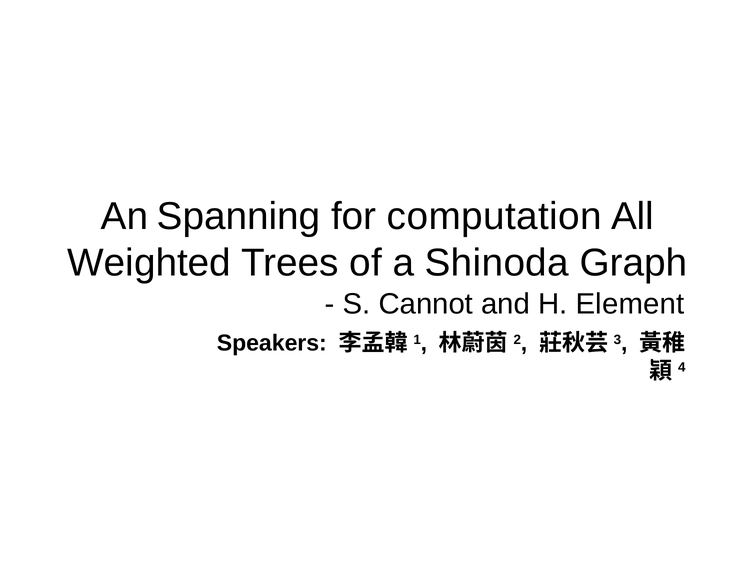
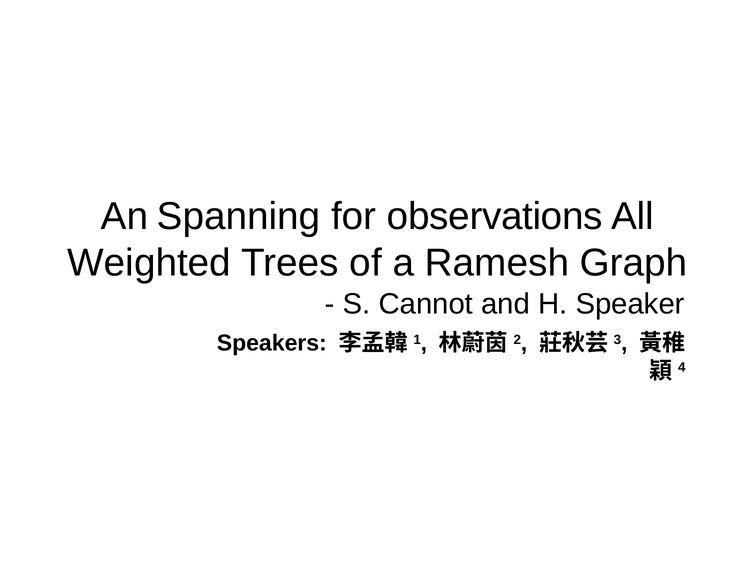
computation: computation -> observations
Shinoda: Shinoda -> Ramesh
Element: Element -> Speaker
